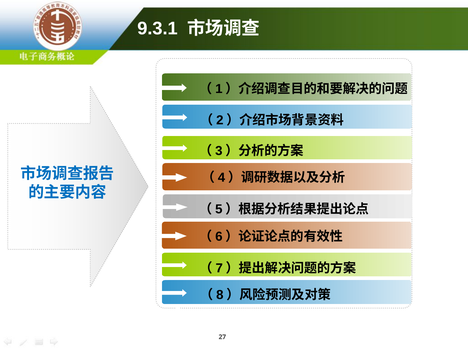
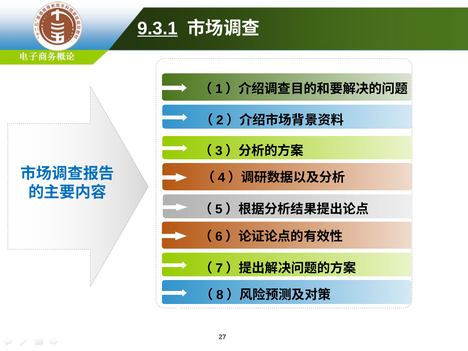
9.3.1 underline: none -> present
